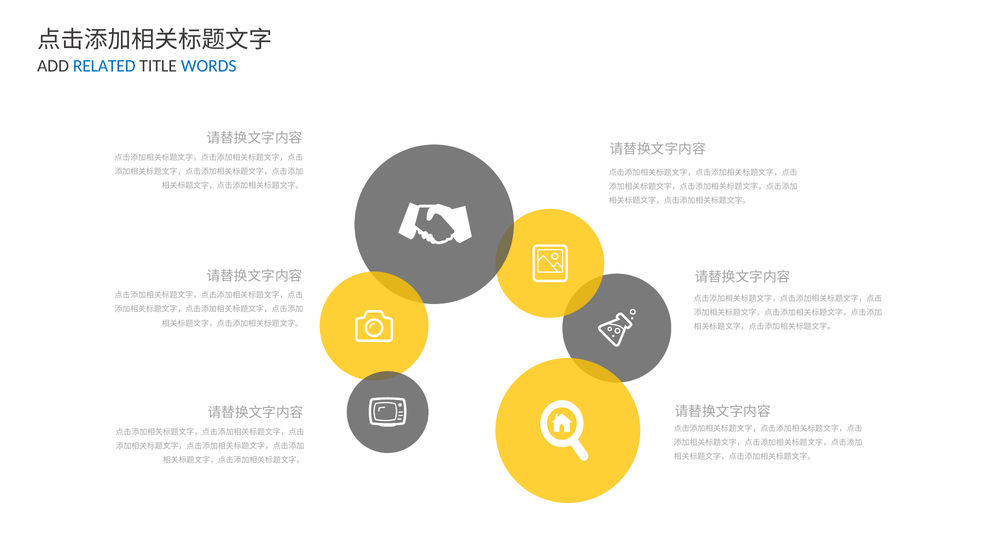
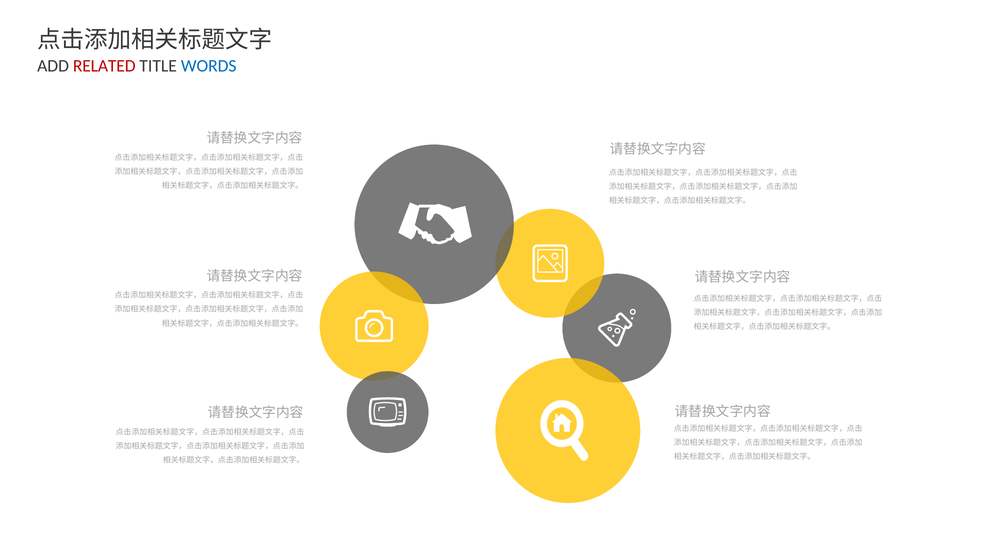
RELATED colour: blue -> red
